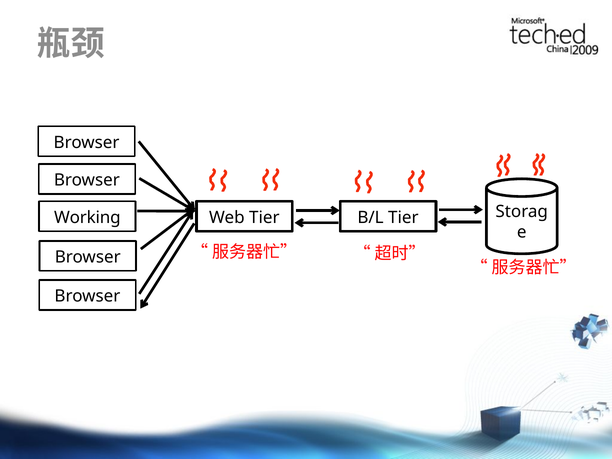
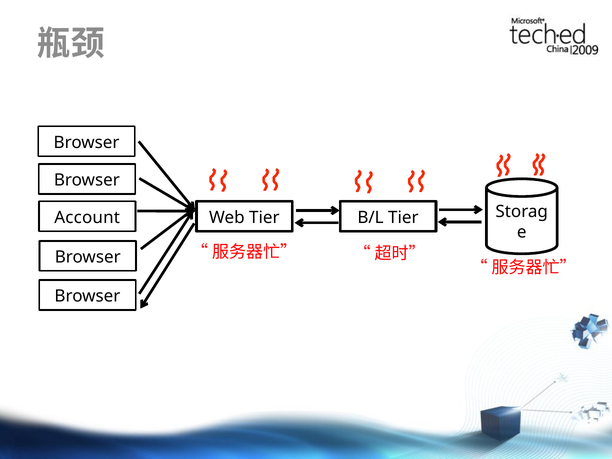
Working: Working -> Account
